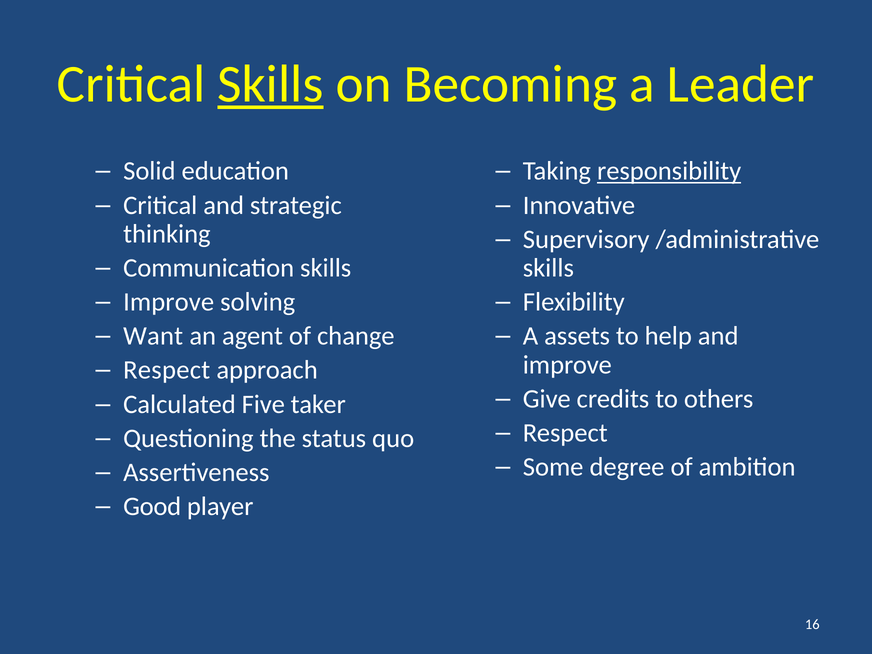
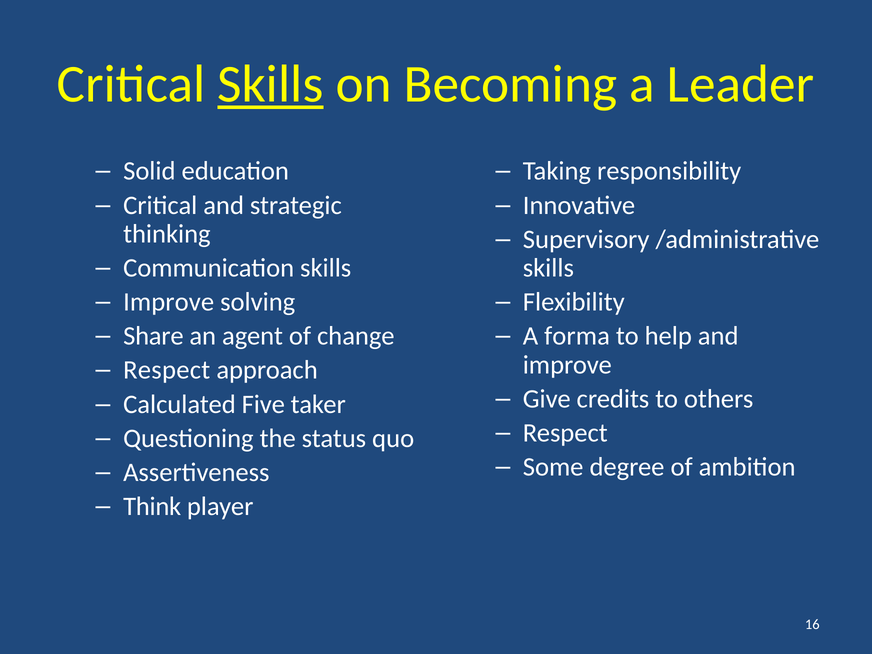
responsibility underline: present -> none
Want: Want -> Share
assets: assets -> forma
Good: Good -> Think
